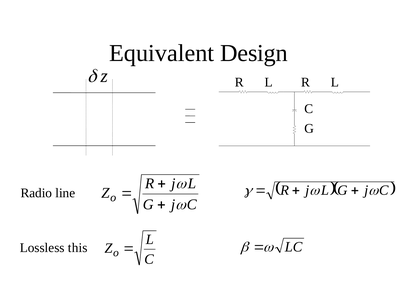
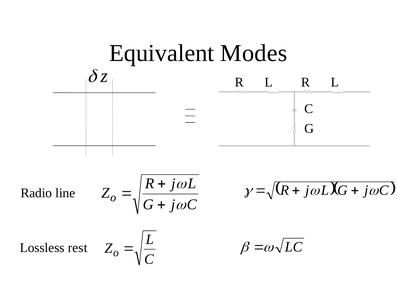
Design: Design -> Modes
this: this -> rest
